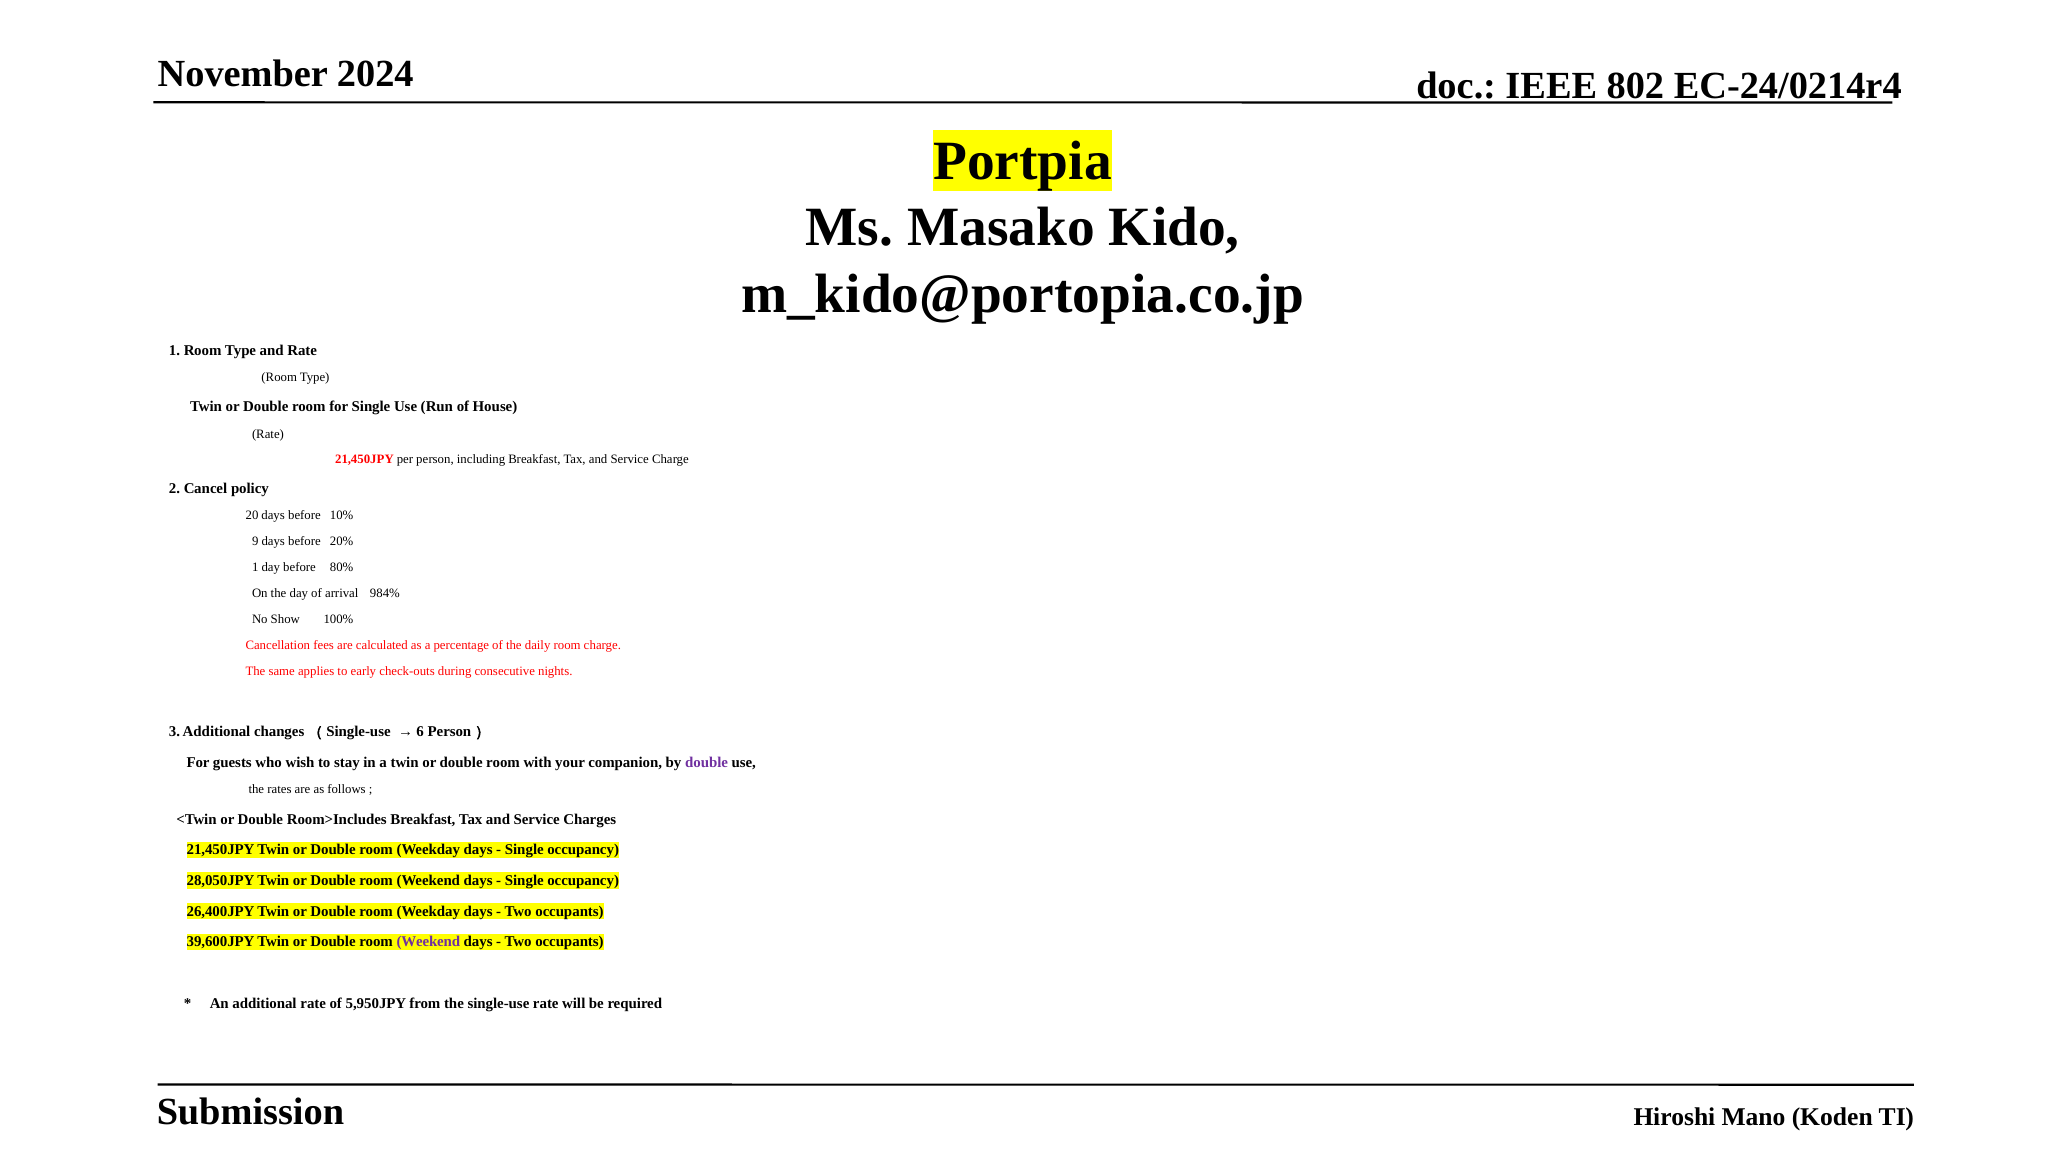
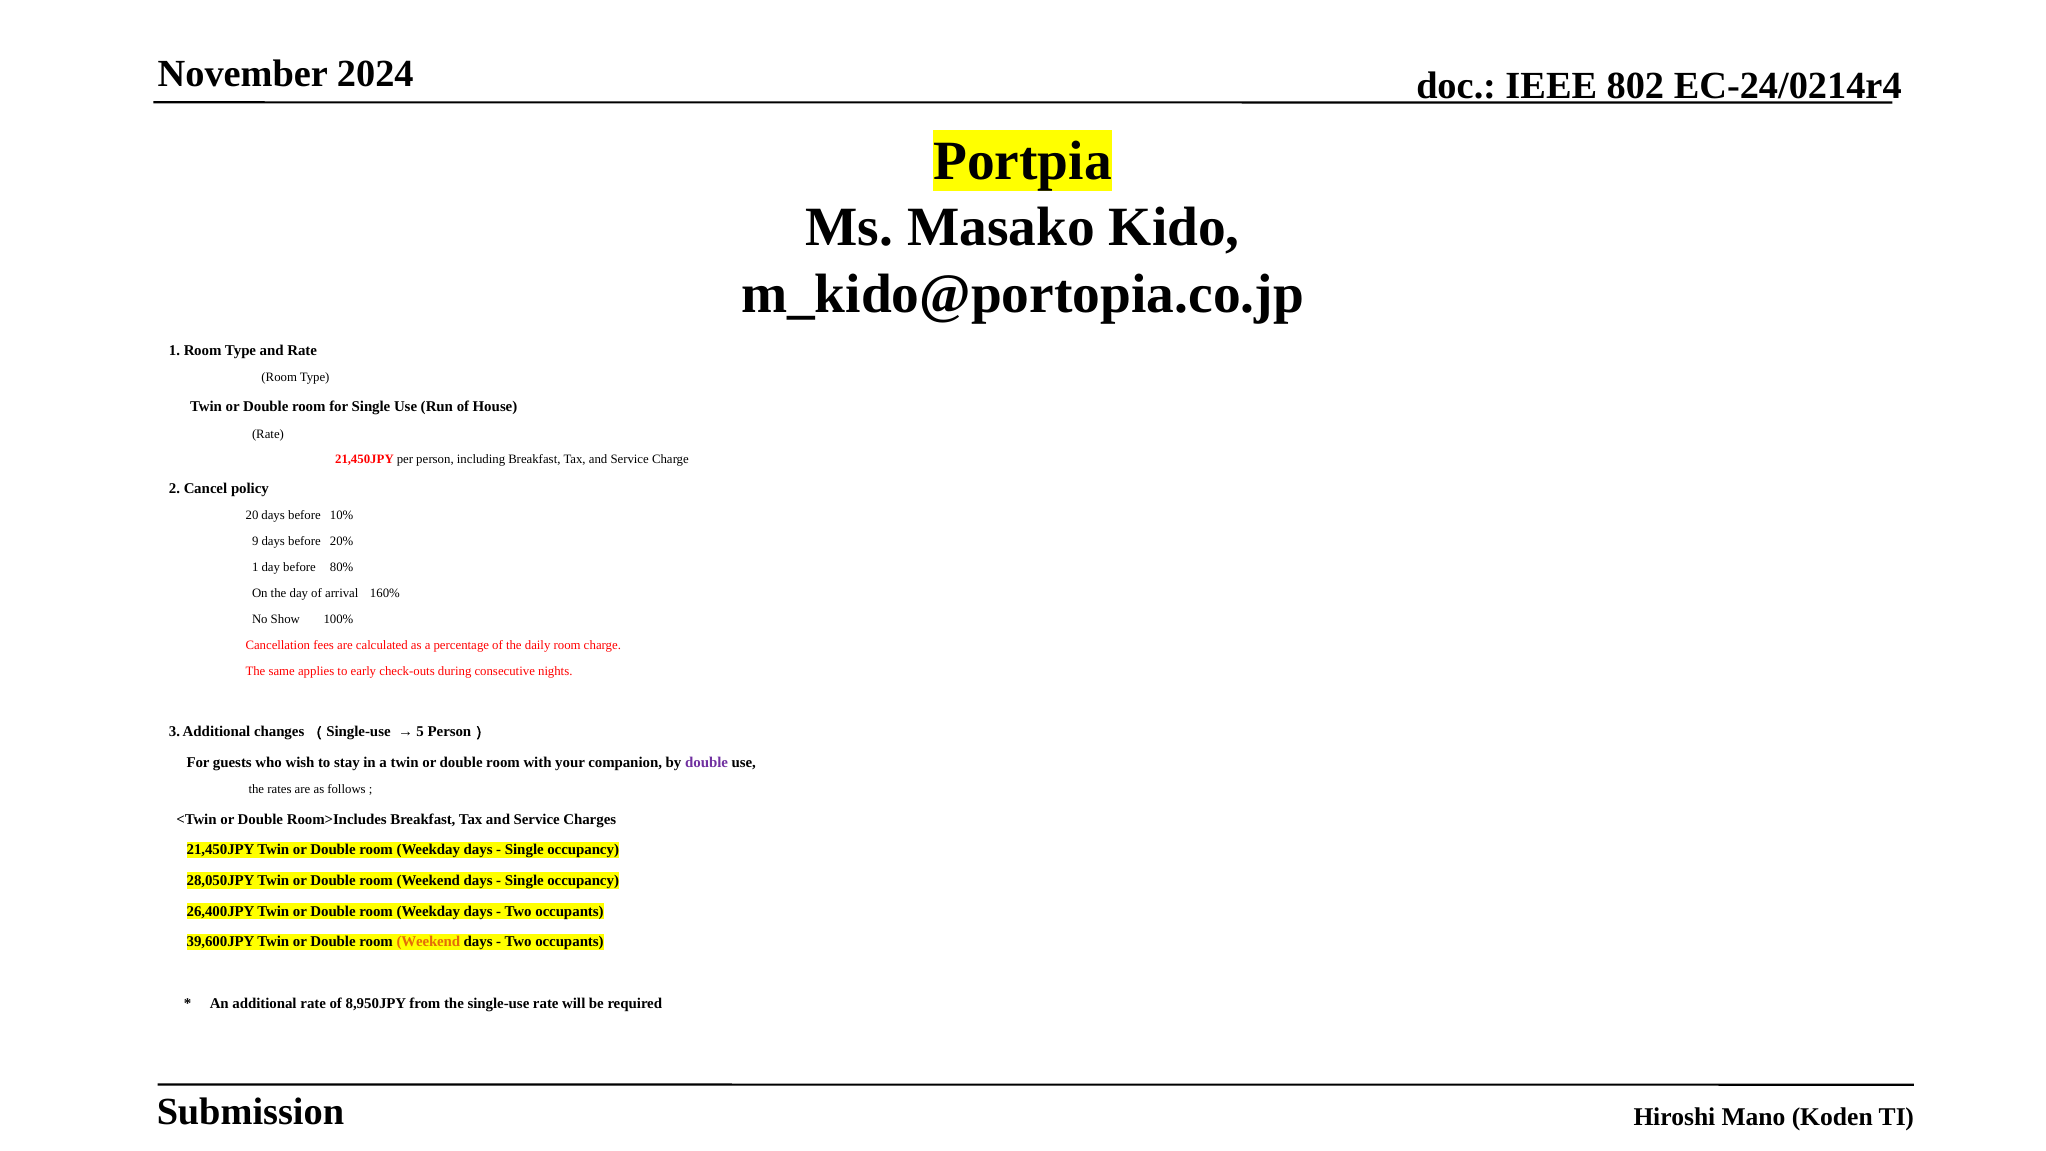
984%: 984% -> 160%
6: 6 -> 5
Weekend at (428, 942) colour: purple -> orange
5,950JPY: 5,950JPY -> 8,950JPY
